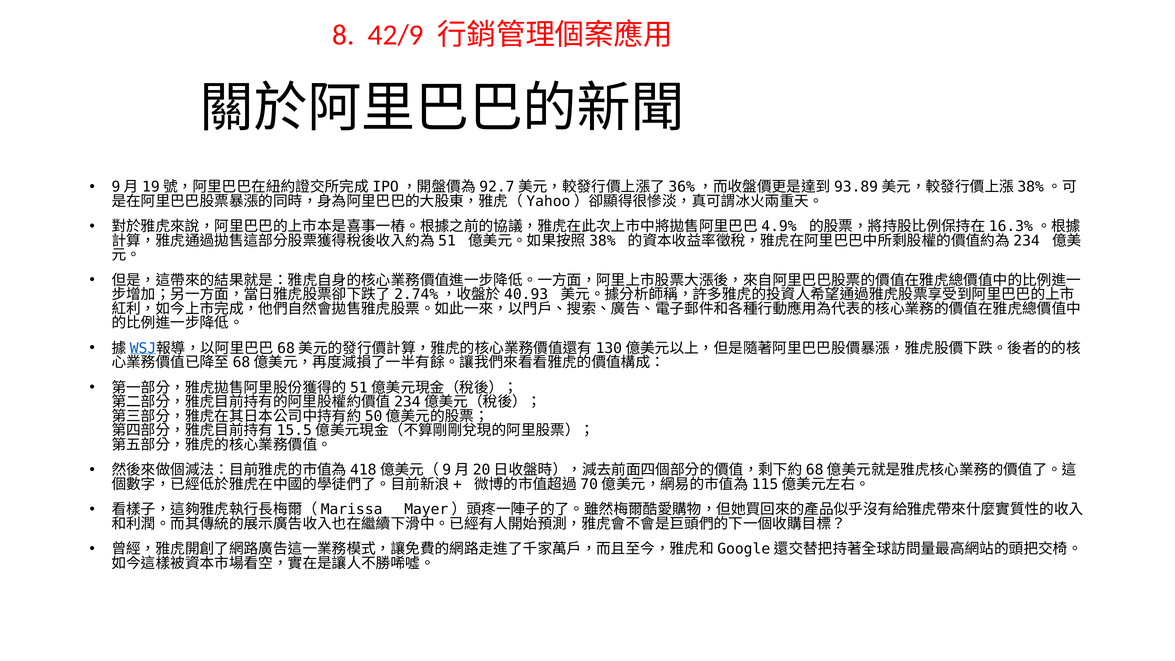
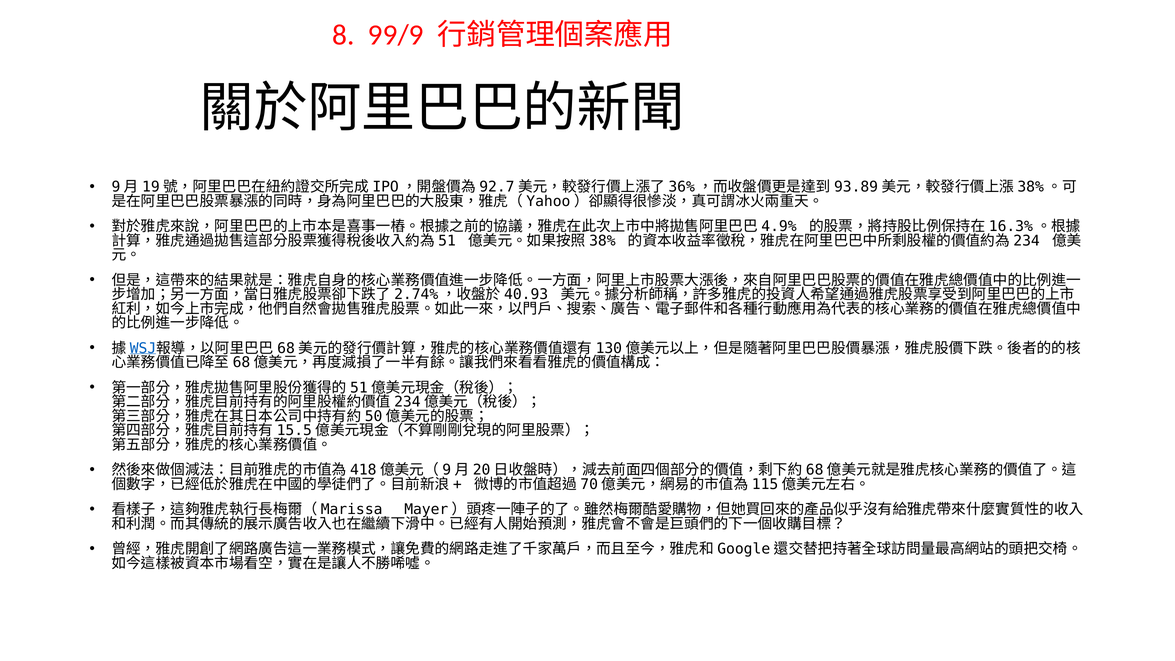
42/9: 42/9 -> 99/9
